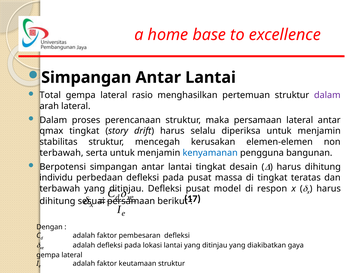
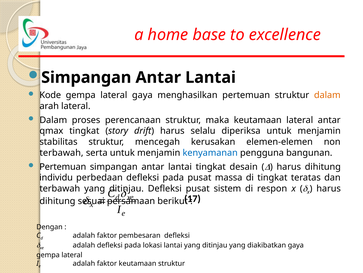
Total: Total -> Kode
lateral rasio: rasio -> gaya
dalam at (327, 95) colour: purple -> orange
maka persamaan: persamaan -> keutamaan
Berpotensi at (63, 166): Berpotensi -> Pertemuan
model: model -> sistem
